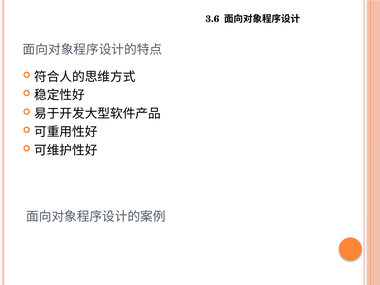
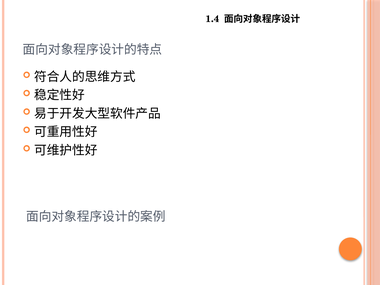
3.6: 3.6 -> 1.4
